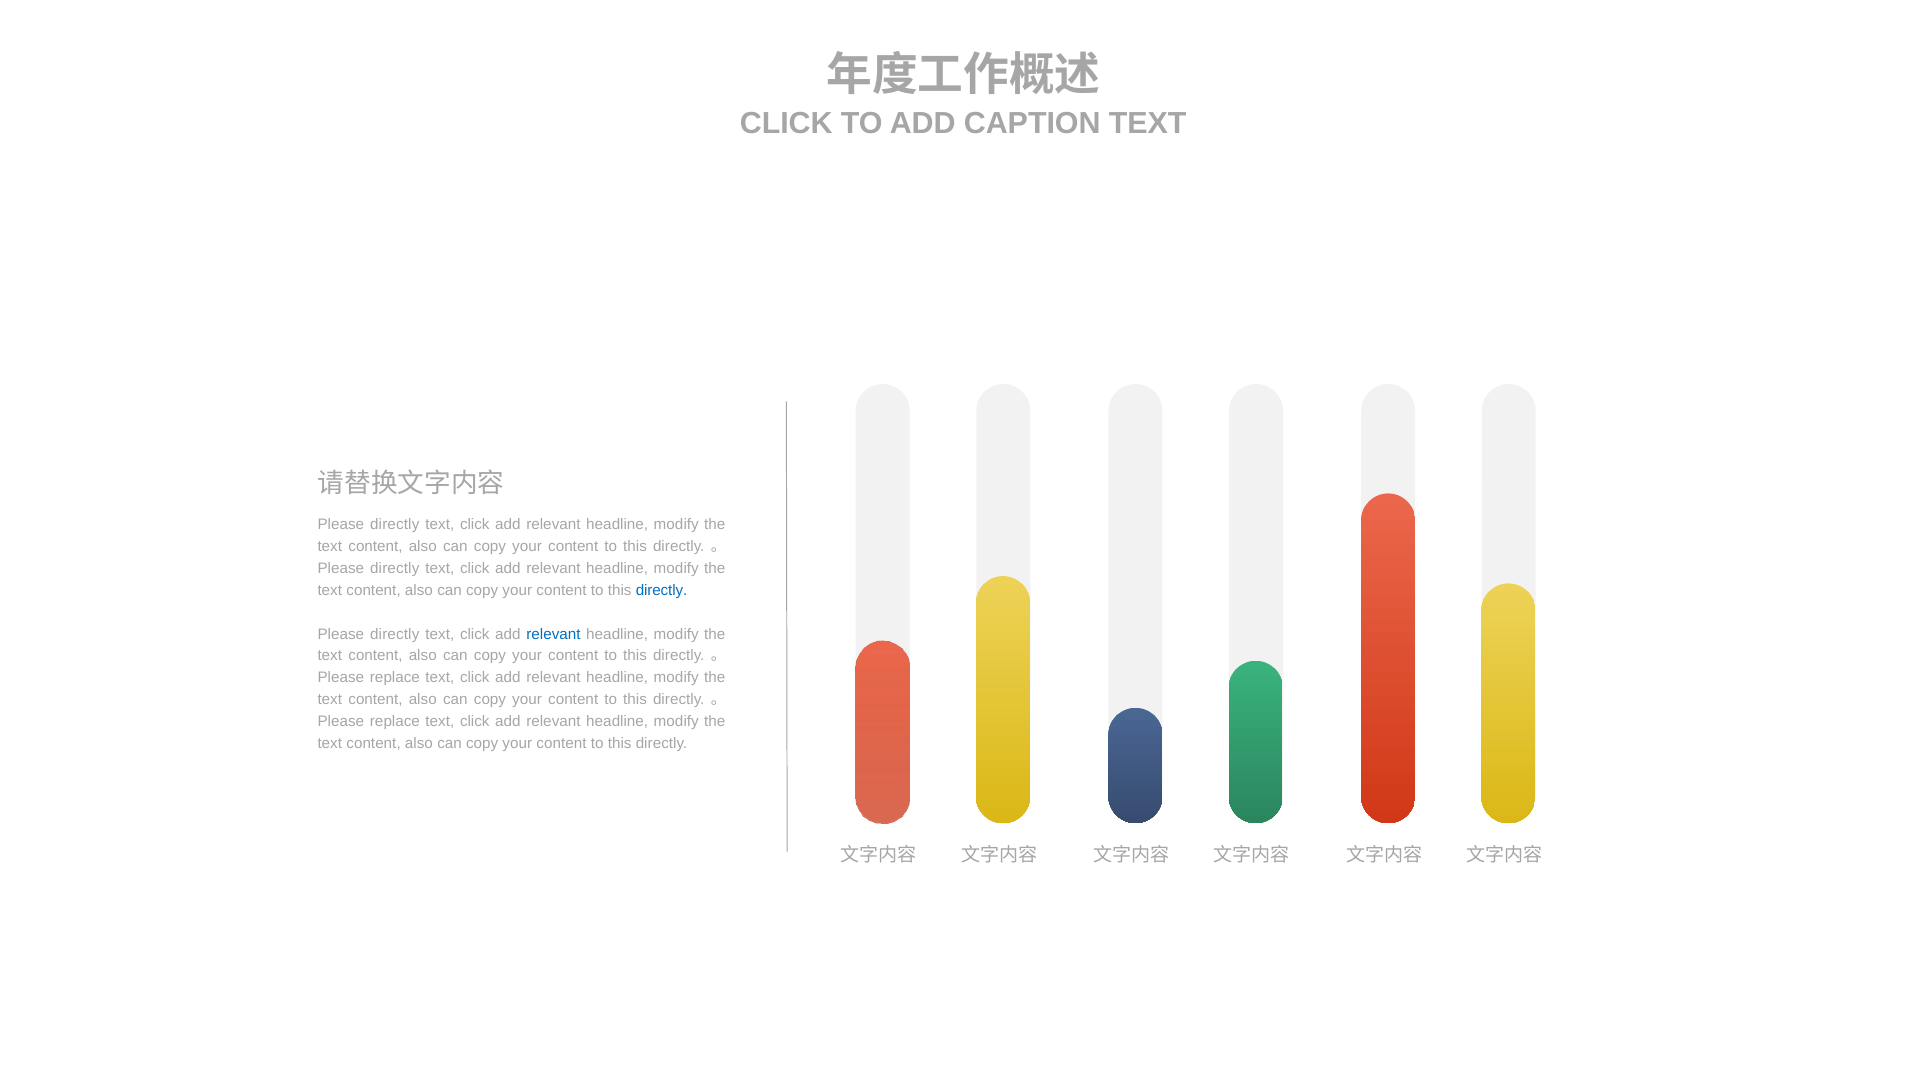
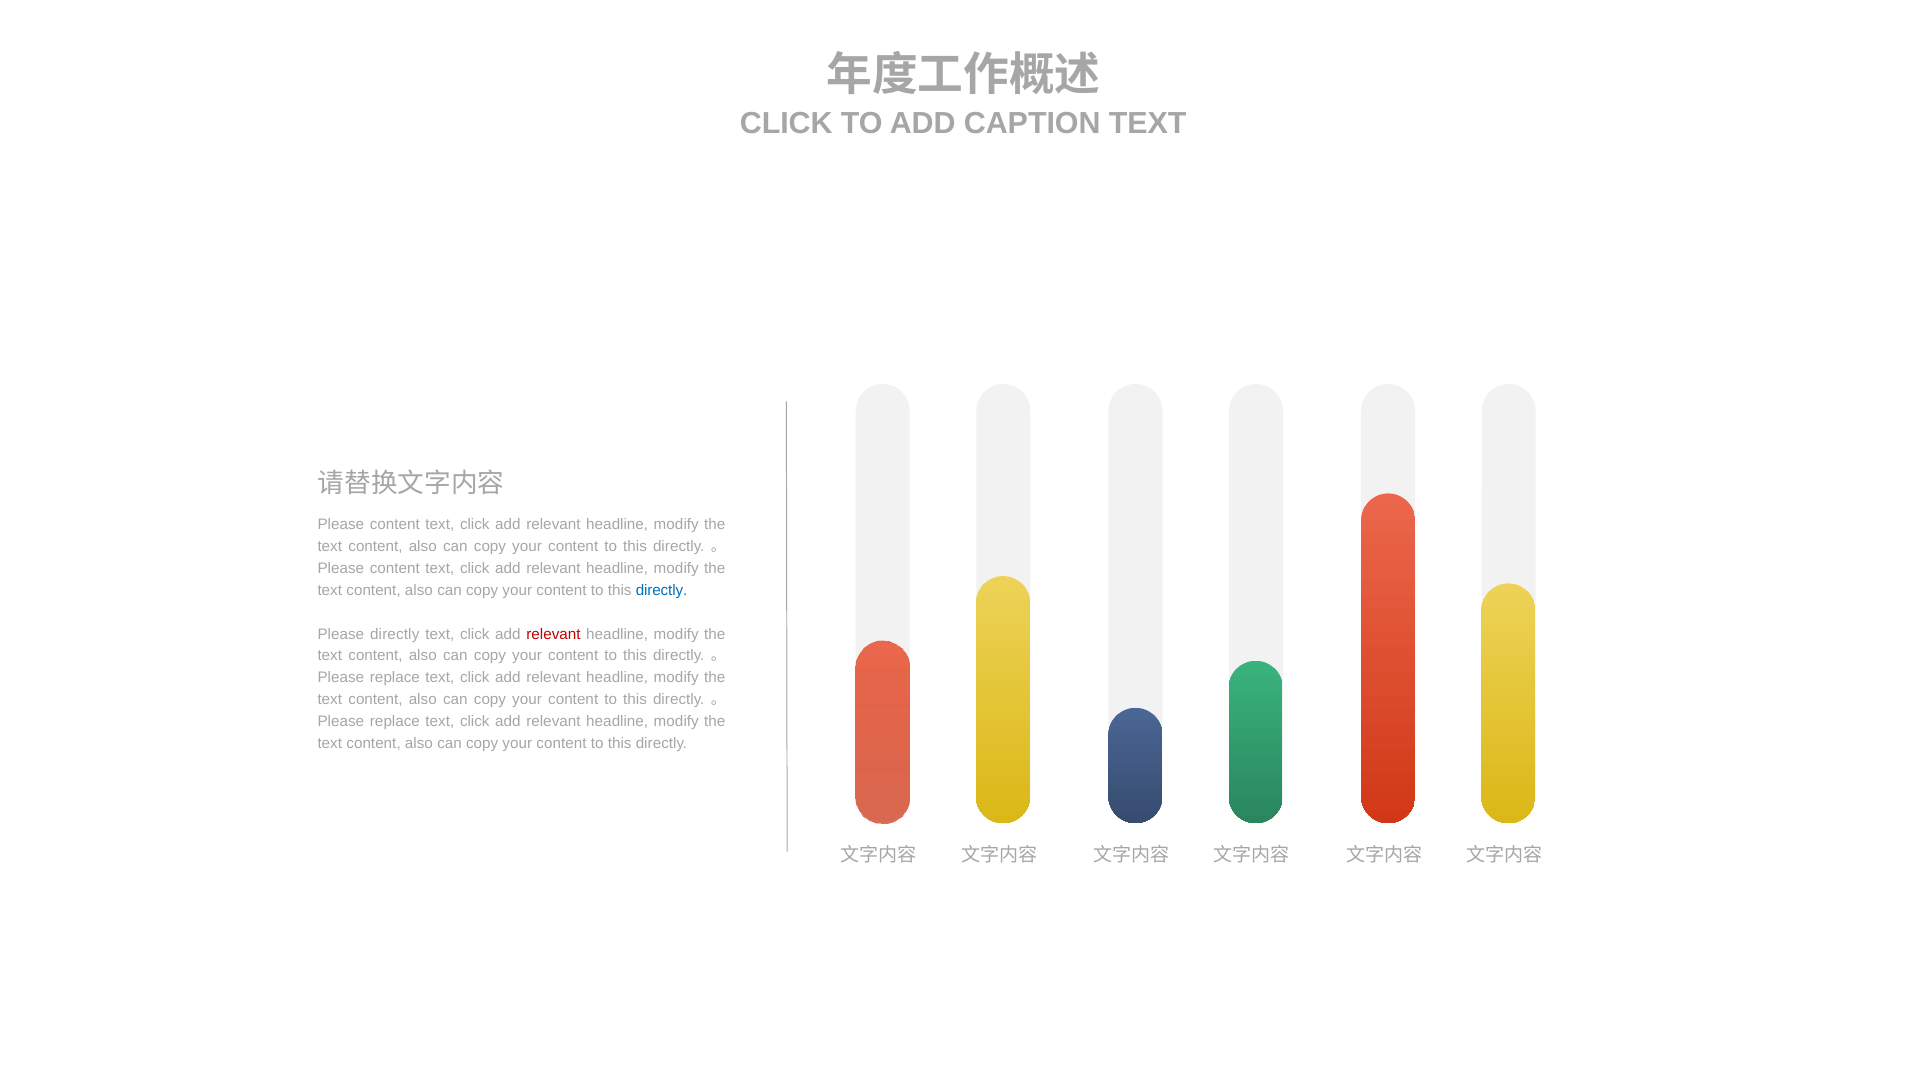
directly at (395, 525): directly -> content
directly at (395, 568): directly -> content
relevant at (553, 634) colour: blue -> red
